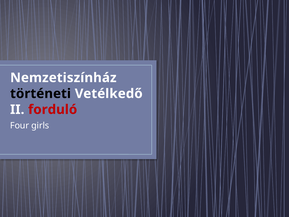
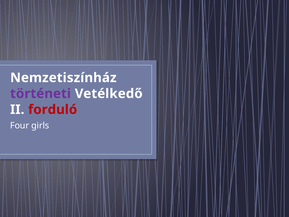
történeti colour: black -> purple
